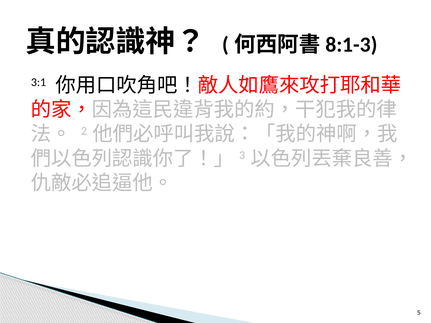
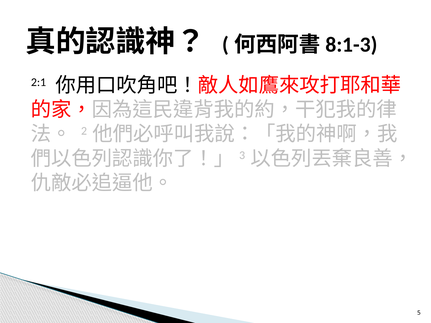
3:1: 3:1 -> 2:1
